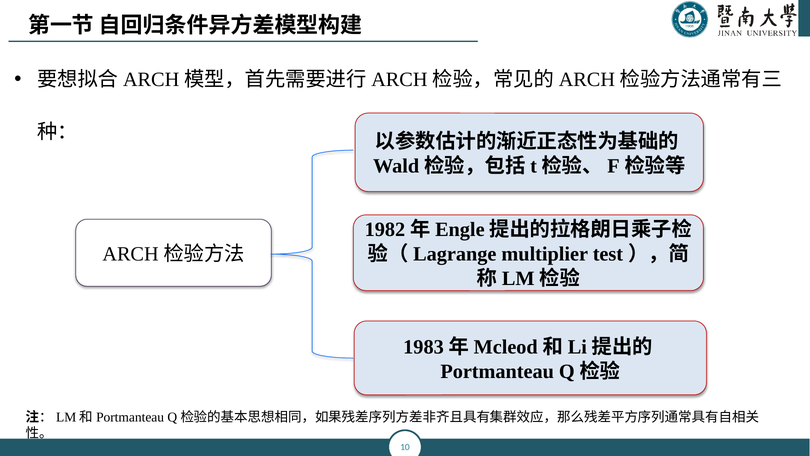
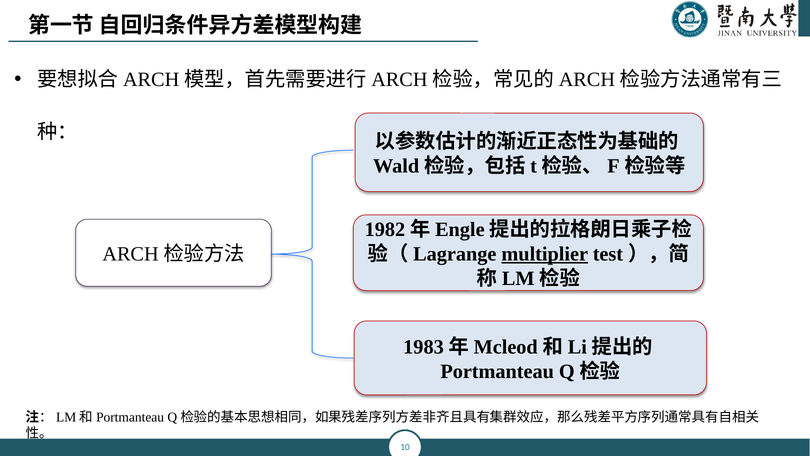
multiplier underline: none -> present
